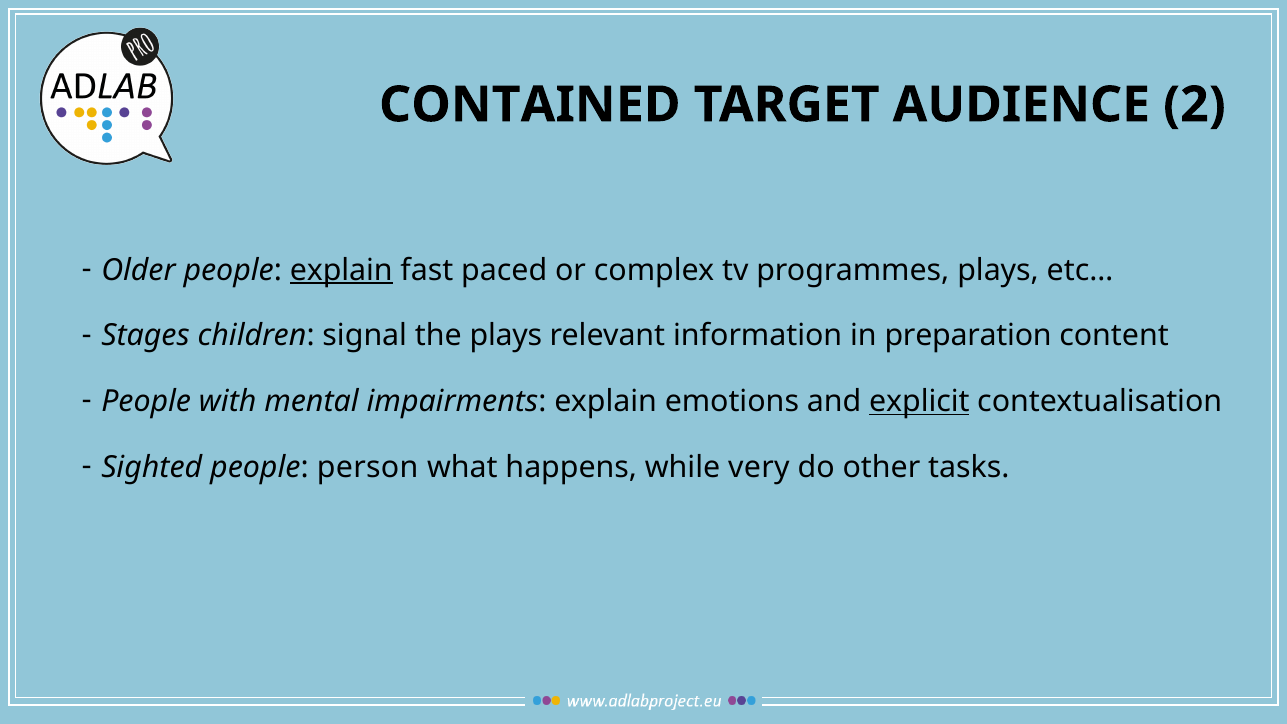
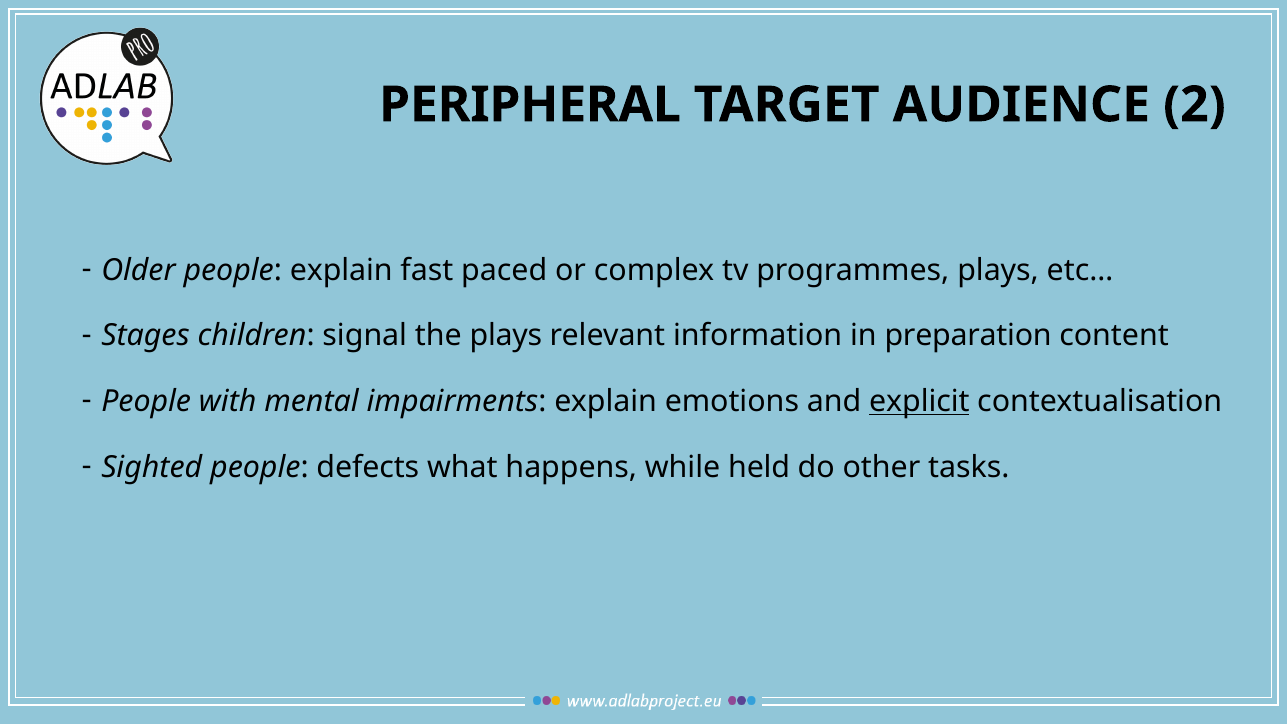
CONTAINED: CONTAINED -> PERIPHERAL
explain at (341, 270) underline: present -> none
person: person -> defects
very: very -> held
